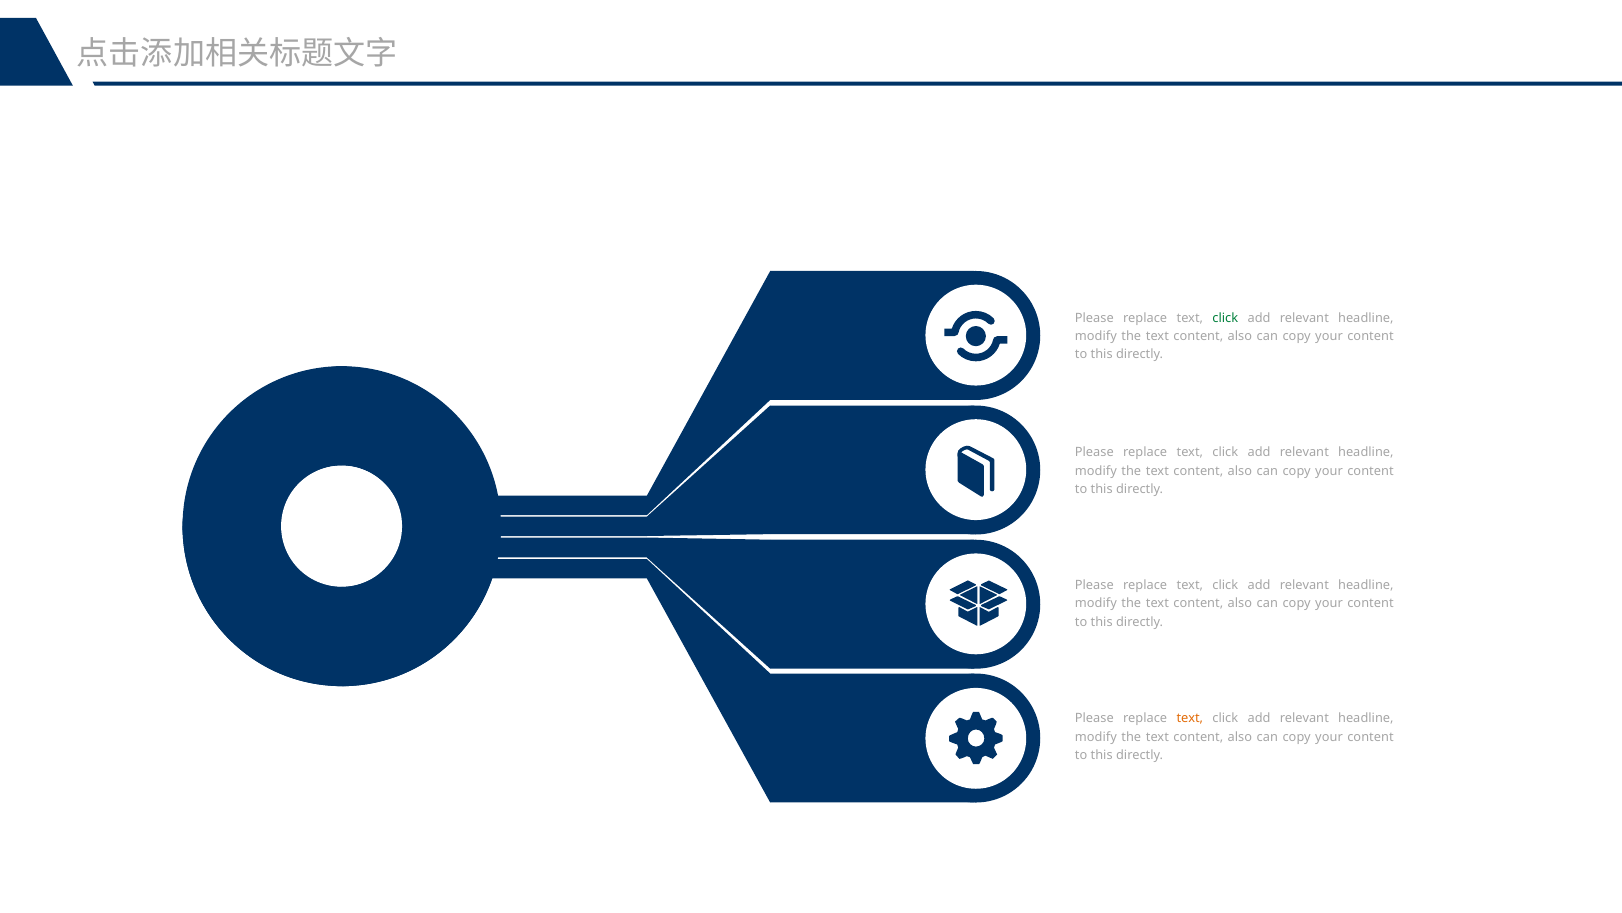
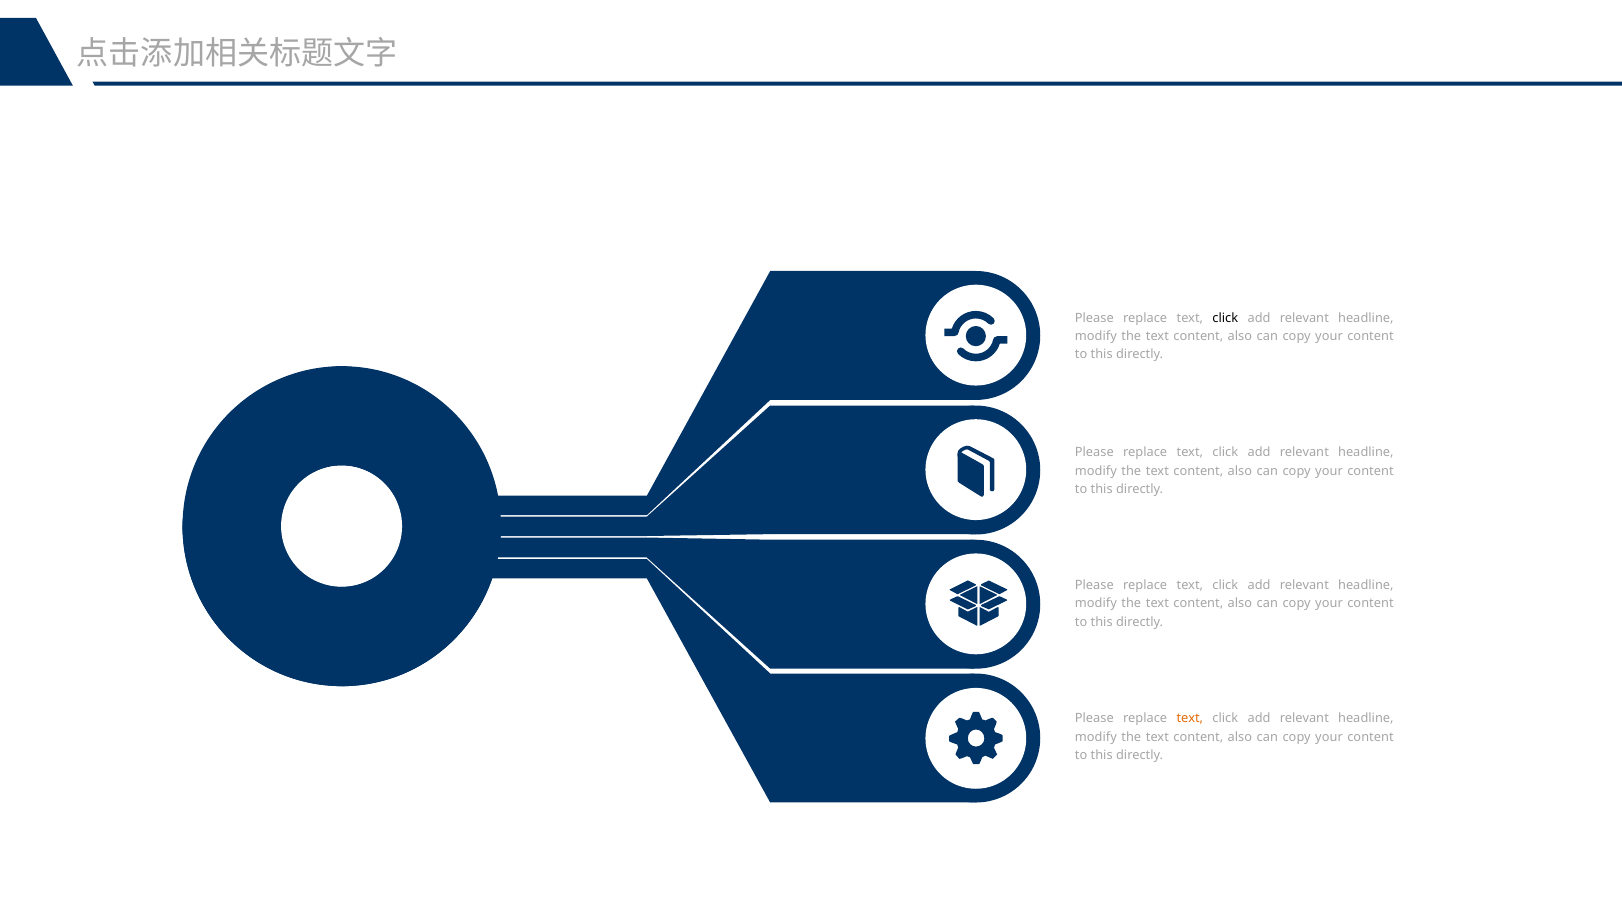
click at (1225, 318) colour: green -> black
